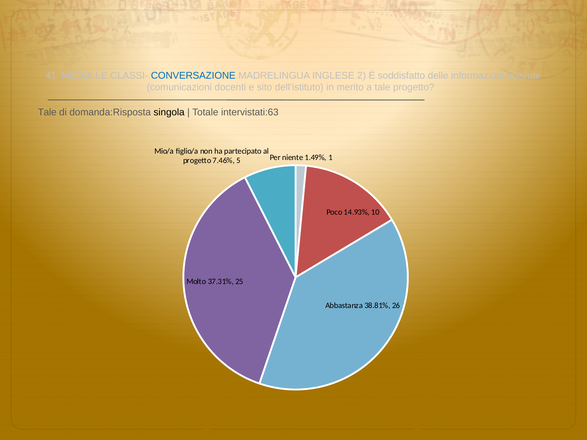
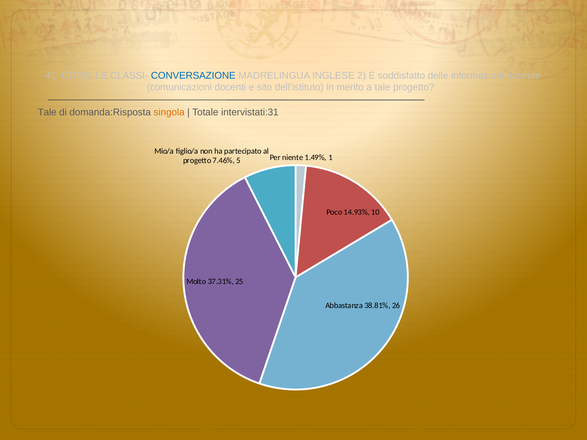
MEDIA: MEDIA -> CORSI
singola colour: black -> orange
intervistati:63: intervistati:63 -> intervistati:31
